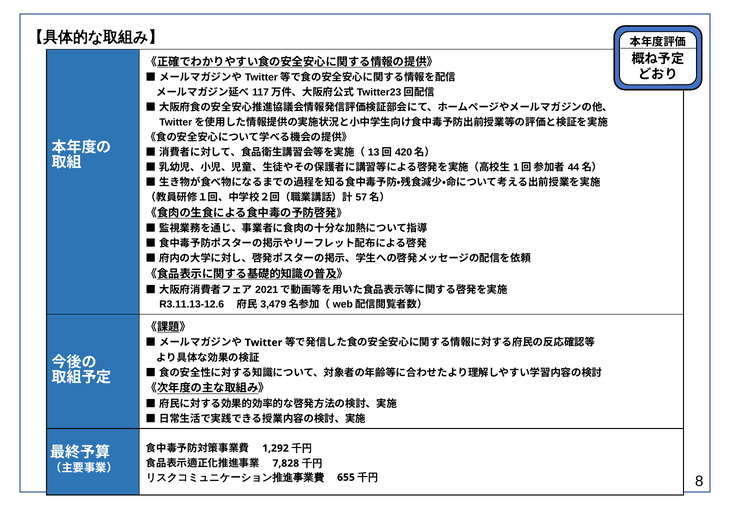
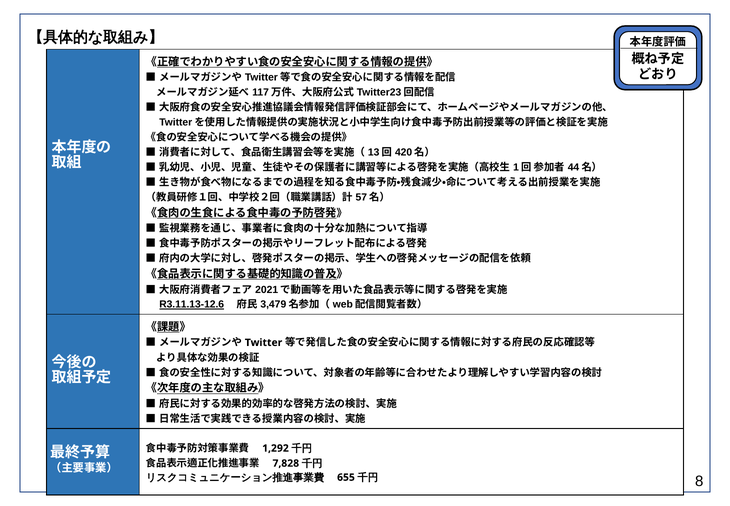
R3.11.13-12.6 underline: none -> present
